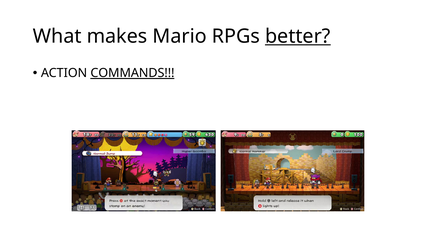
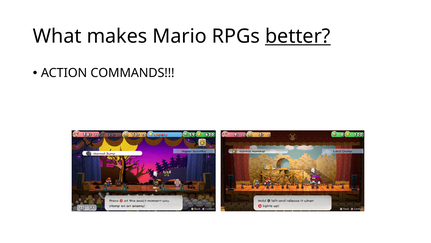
COMMANDS underline: present -> none
